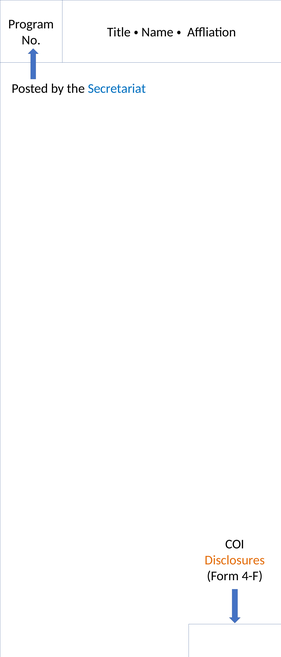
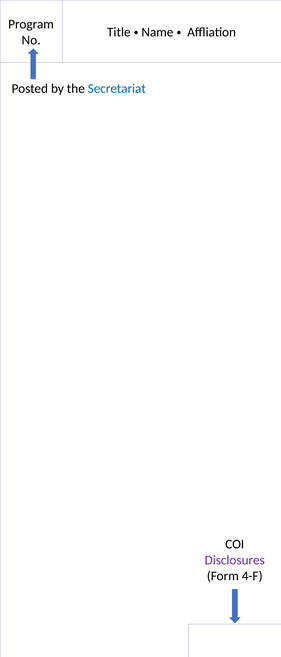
Disclosures colour: orange -> purple
